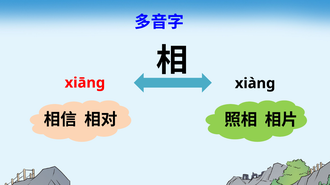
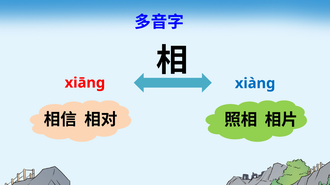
xiàng colour: black -> blue
